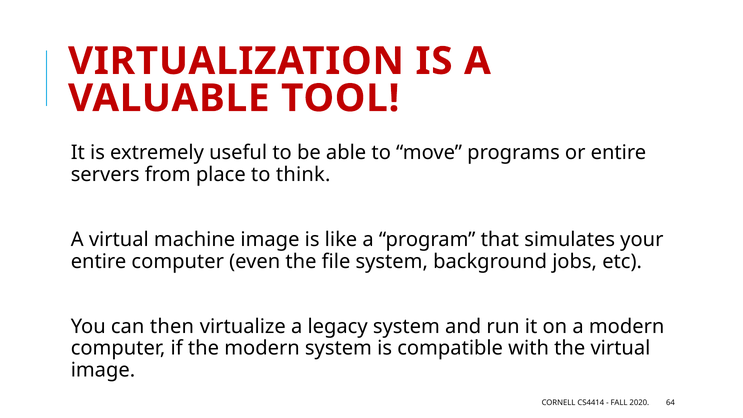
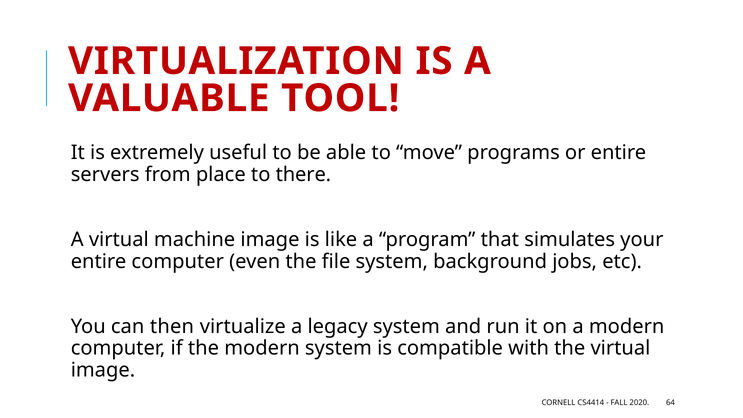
think: think -> there
